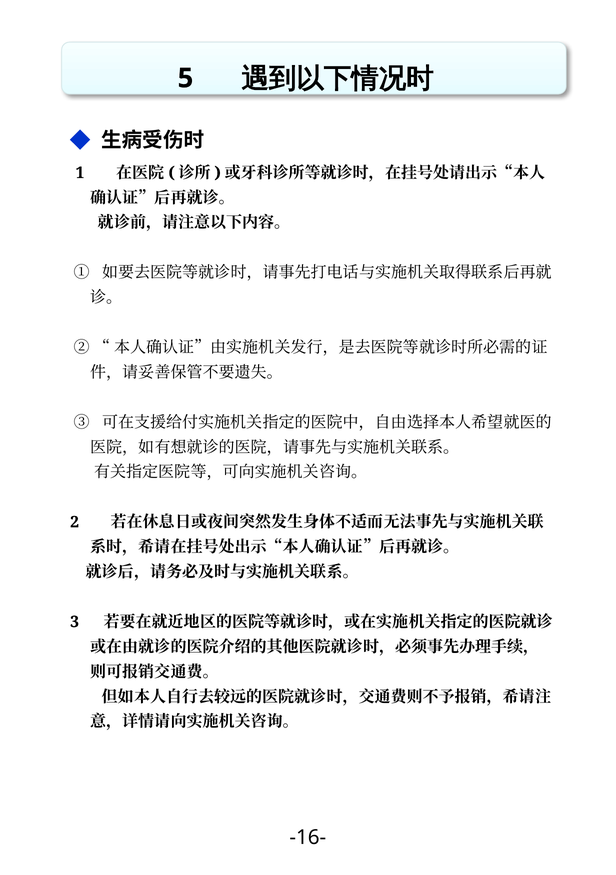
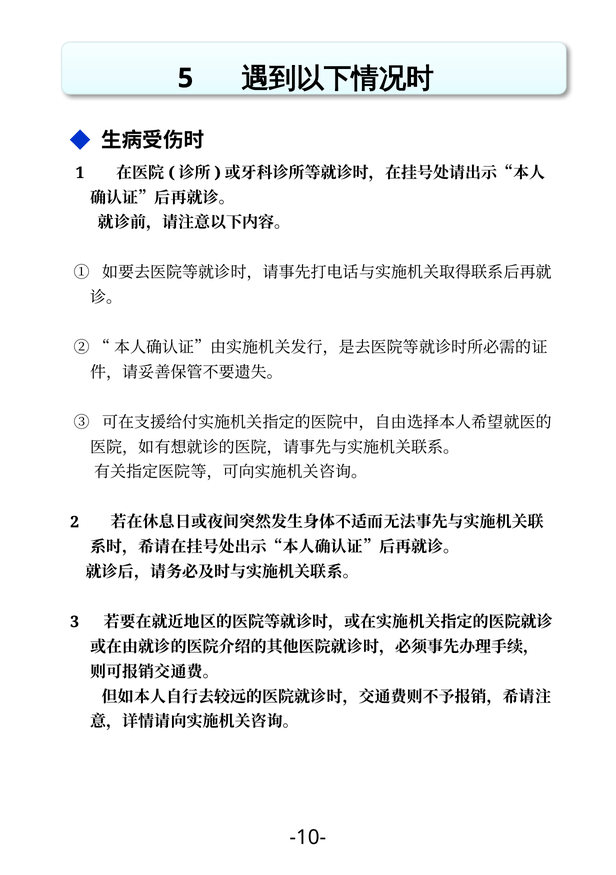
-16-: -16- -> -10-
